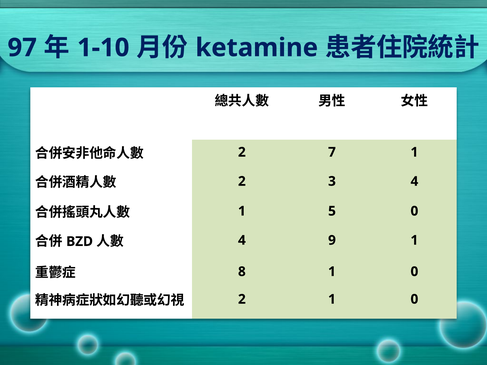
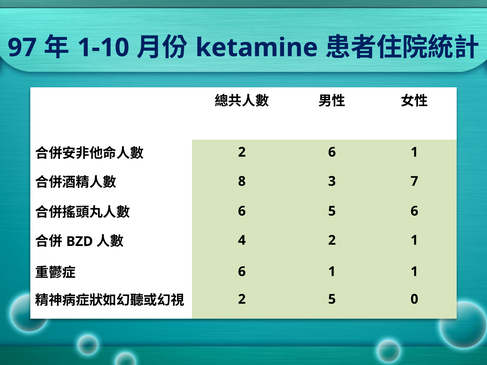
2 7: 7 -> 6
2 at (242, 181): 2 -> 8
3 4: 4 -> 7
1 at (242, 211): 1 -> 6
5 0: 0 -> 6
4 9: 9 -> 2
8 at (242, 272): 8 -> 6
0 at (414, 272): 0 -> 1
2 1: 1 -> 5
